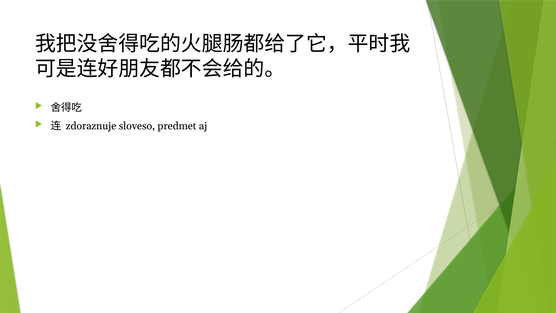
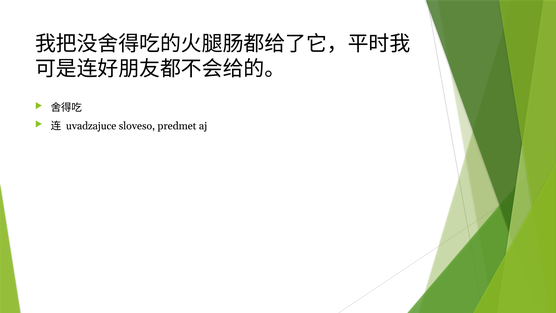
zdoraznuje: zdoraznuje -> uvadzajuce
